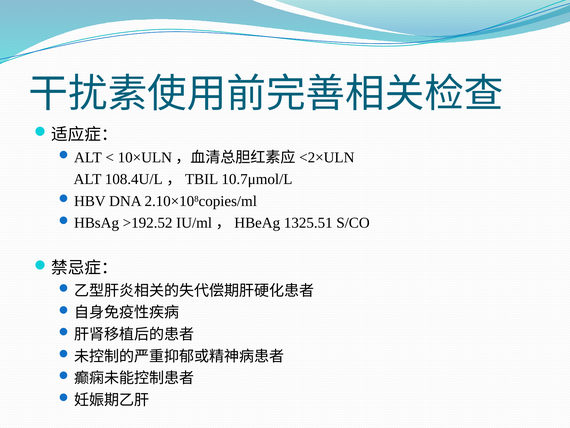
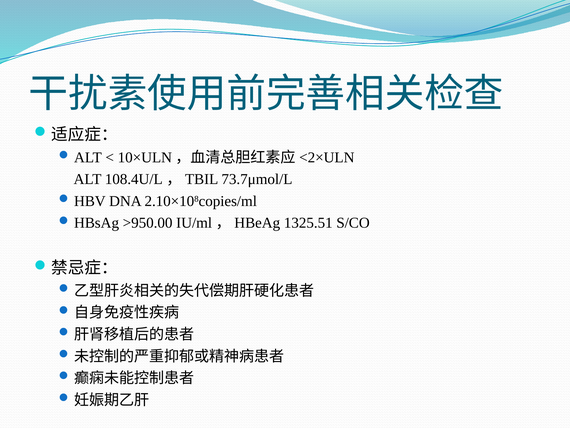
10.7μmol/L: 10.7μmol/L -> 73.7μmol/L
>192.52: >192.52 -> >950.00
